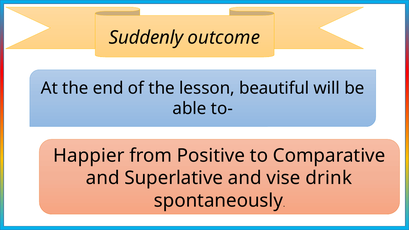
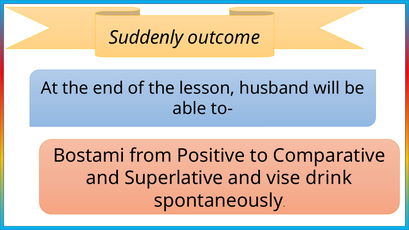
beautiful: beautiful -> husband
Happier: Happier -> Bostami
